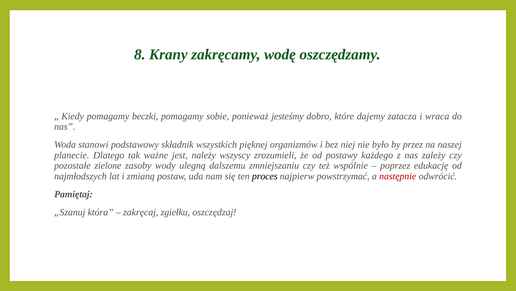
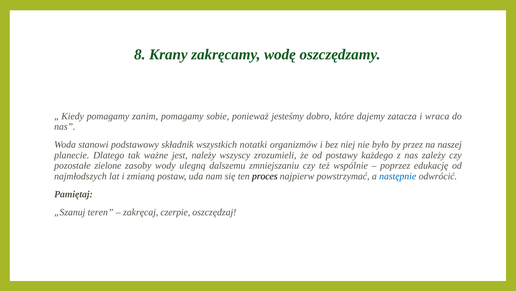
beczki: beczki -> zanim
pięknej: pięknej -> notatki
następnie colour: red -> blue
która: która -> teren
zgiełku: zgiełku -> czerpie
